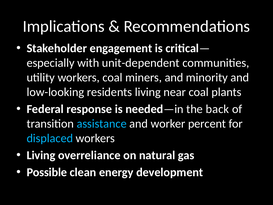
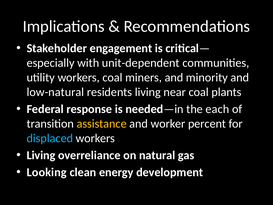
low-looking: low-looking -> low-natural
back: back -> each
assistance colour: light blue -> yellow
Possible: Possible -> Looking
